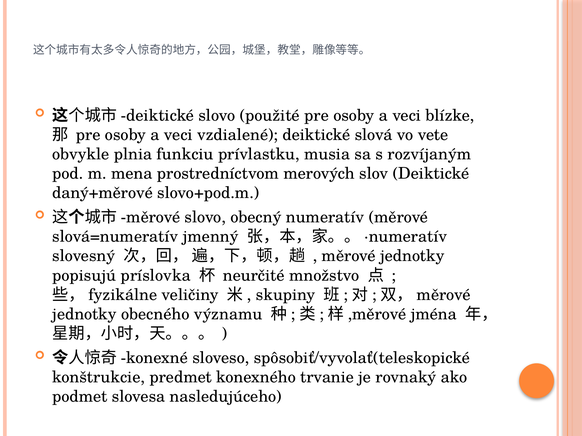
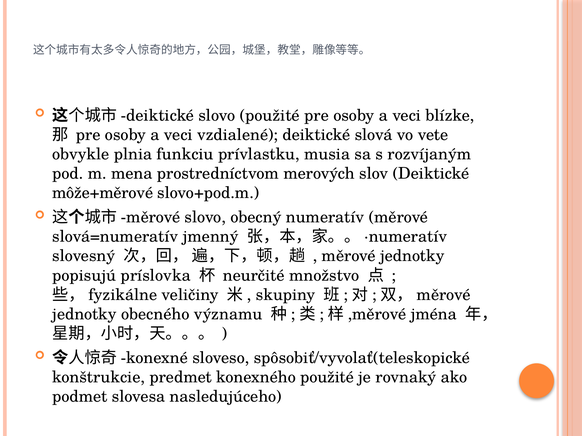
daný+měrové: daný+měrové -> môže+měrové
konexného trvanie: trvanie -> použité
